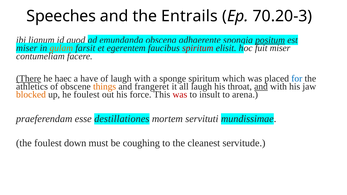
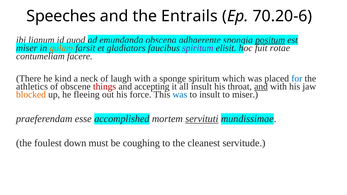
70.20-3: 70.20-3 -> 70.20-6
egerentem: egerentem -> gladiators
spiritum at (198, 48) colour: red -> purple
fuit miser: miser -> rotae
There underline: present -> none
haec: haec -> kind
have: have -> neck
things colour: orange -> red
frangeret: frangeret -> accepting
all laugh: laugh -> insult
he foulest: foulest -> fleeing
was at (180, 95) colour: red -> blue
to arena: arena -> miser
destillationes: destillationes -> accomplished
servituti underline: none -> present
